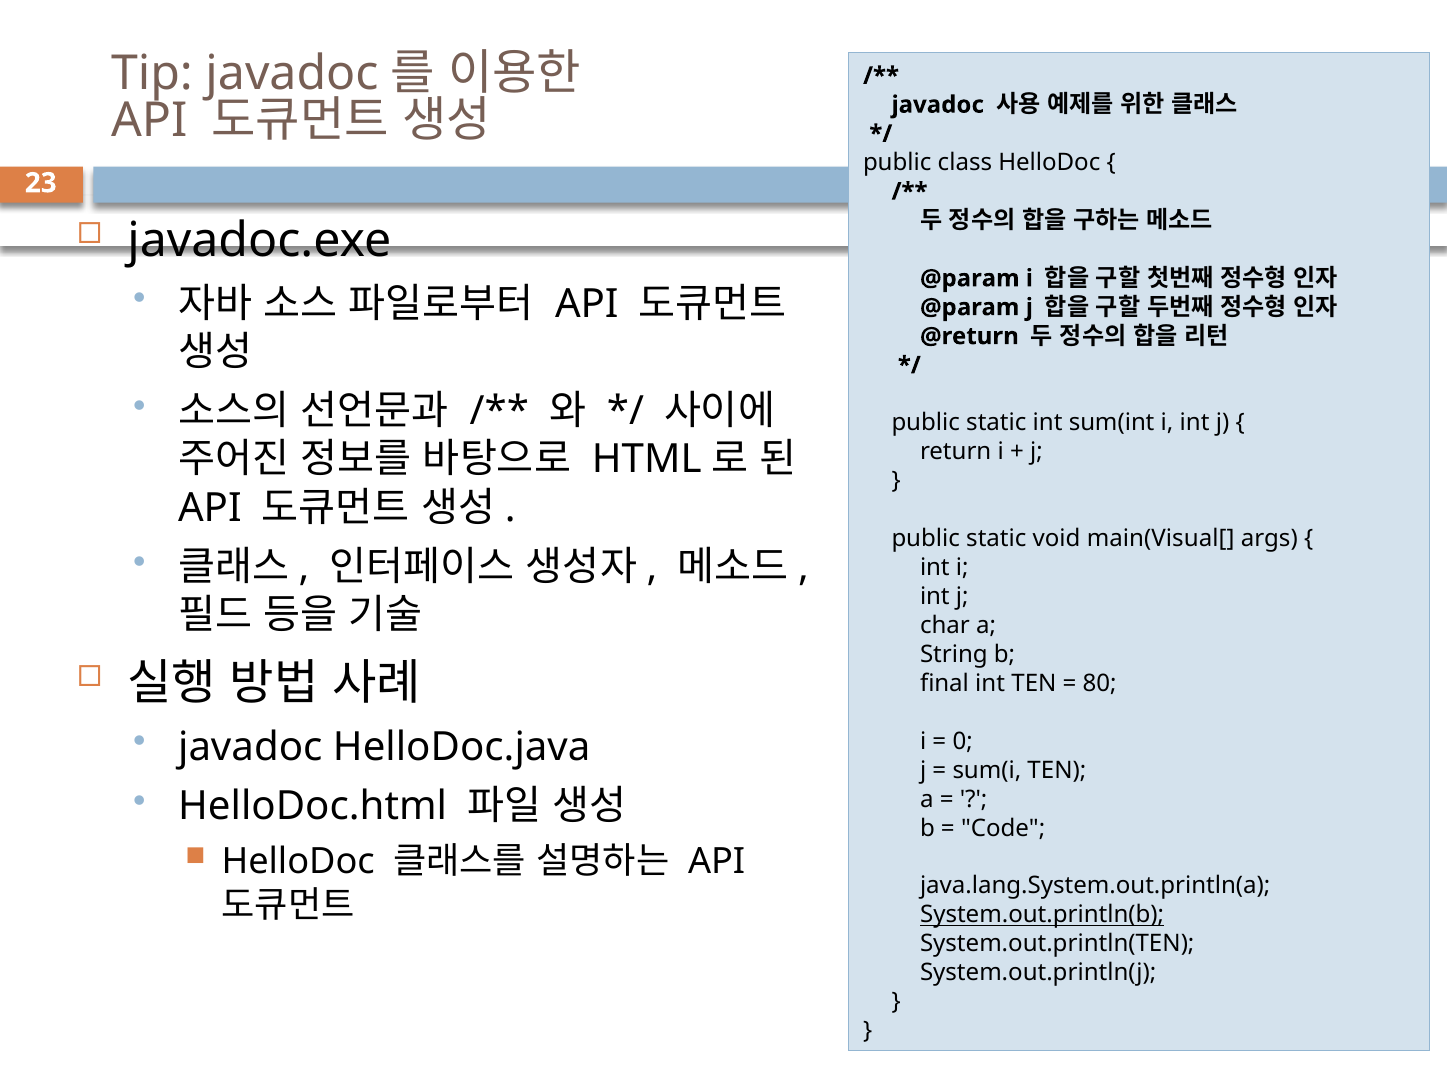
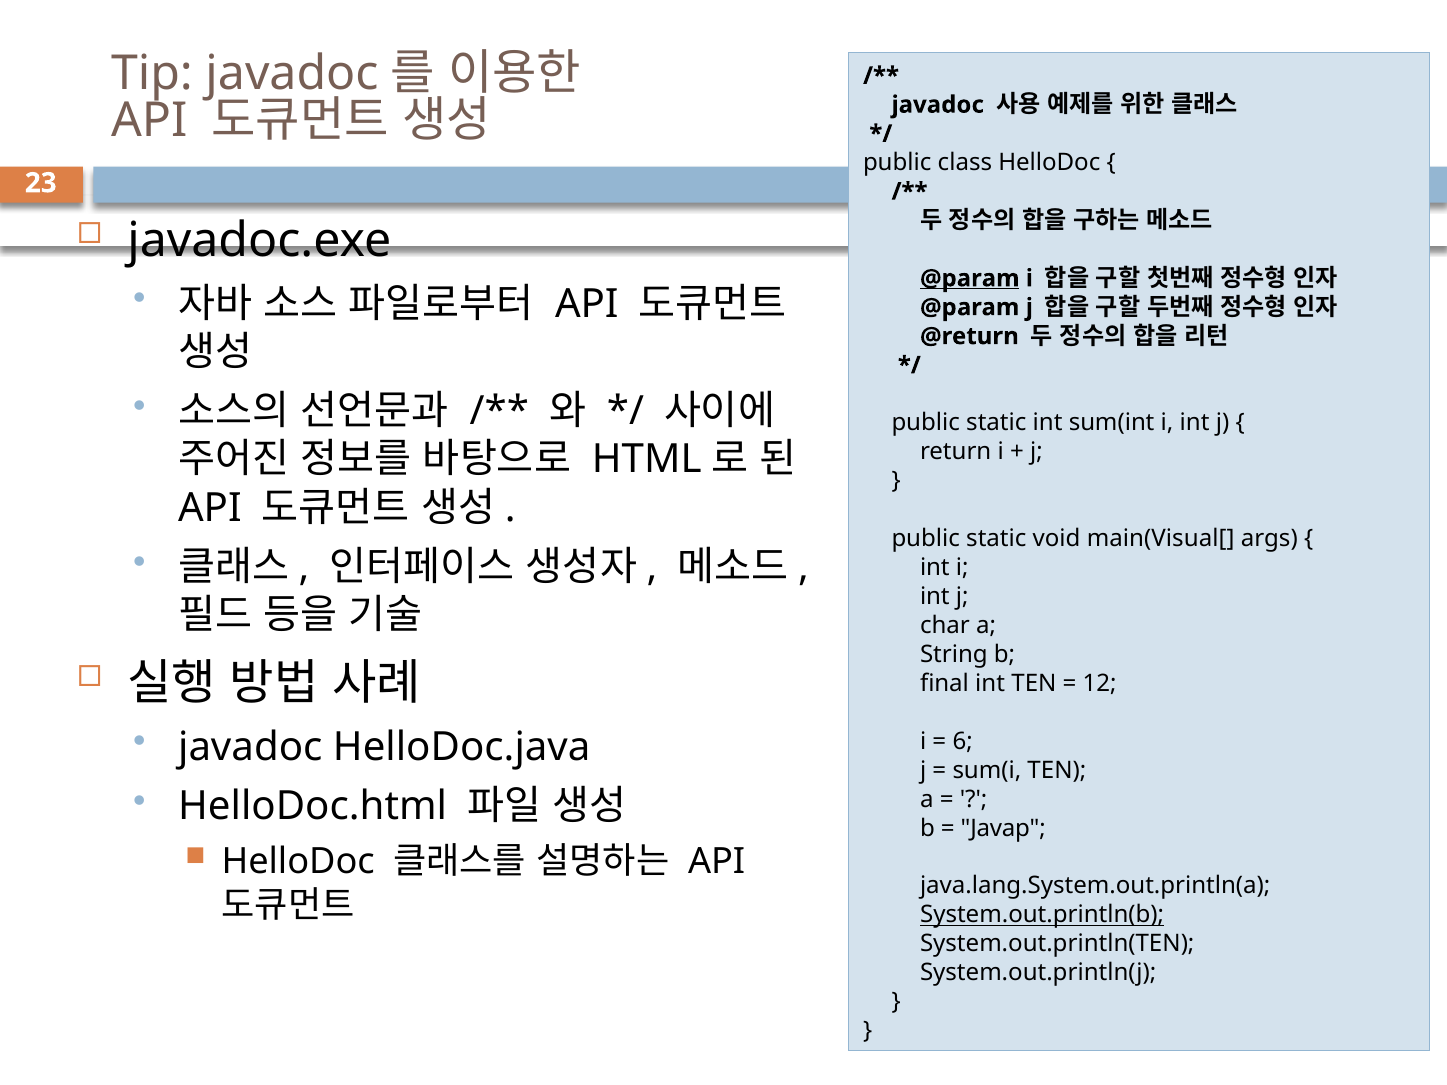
@param at (970, 278) underline: none -> present
80: 80 -> 12
0: 0 -> 6
Code: Code -> Javap
